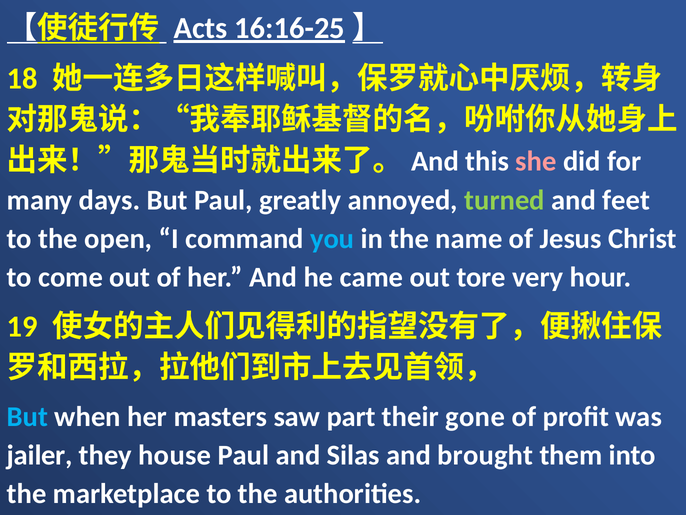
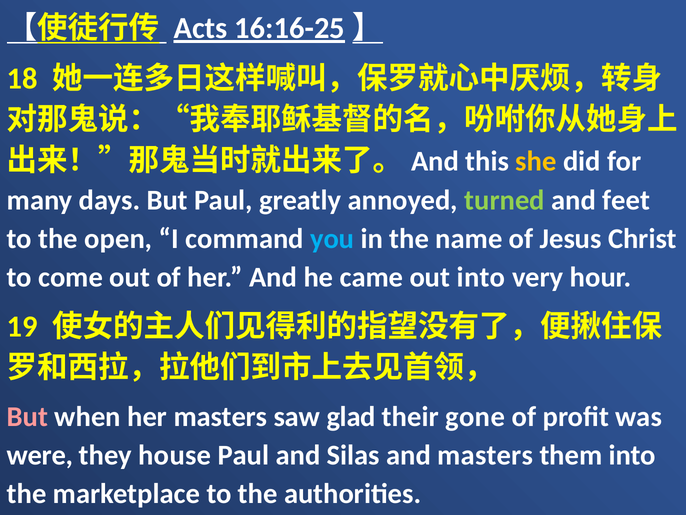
she colour: pink -> yellow
out tore: tore -> into
But at (27, 416) colour: light blue -> pink
part: part -> glad
jailer: jailer -> were
and brought: brought -> masters
